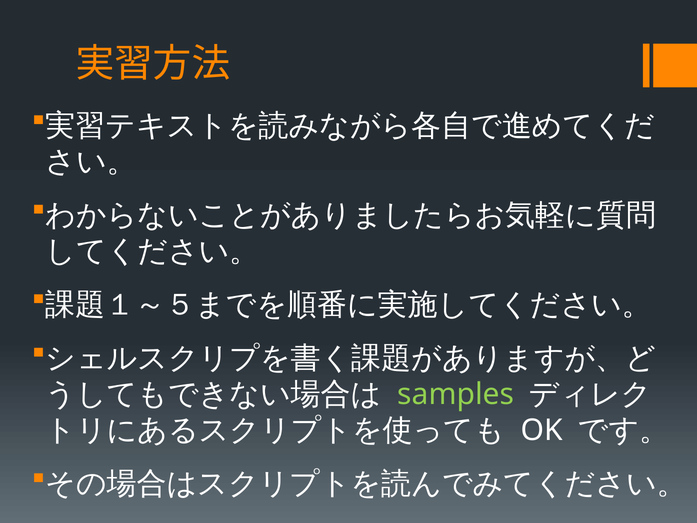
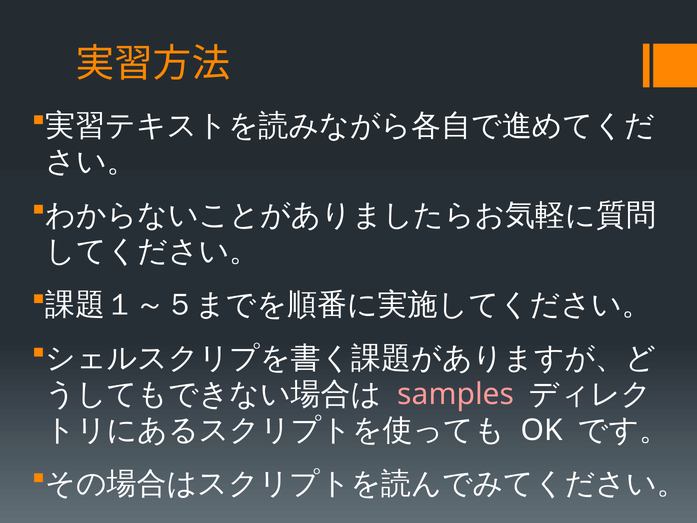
samples colour: light green -> pink
